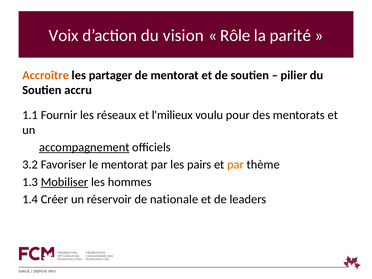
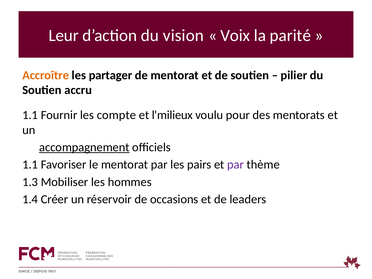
Voix: Voix -> Leur
Rôle: Rôle -> Voix
réseaux: réseaux -> compte
3.2 at (30, 165): 3.2 -> 1.1
par at (236, 165) colour: orange -> purple
Mobiliser underline: present -> none
nationale: nationale -> occasions
